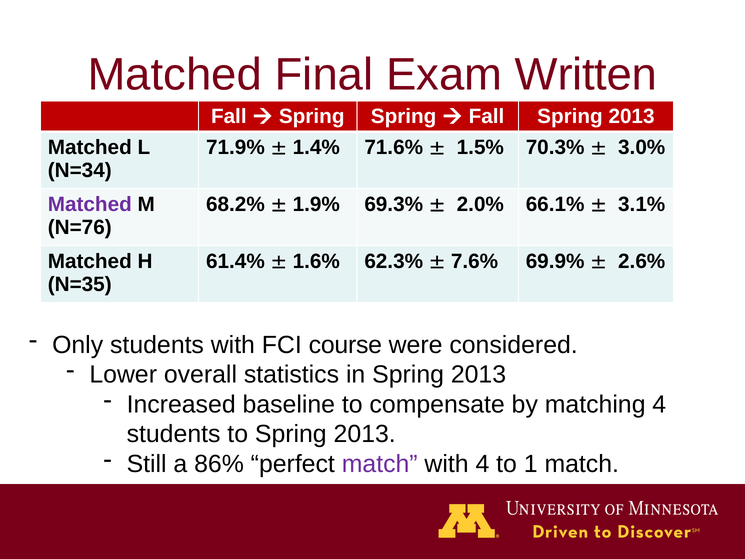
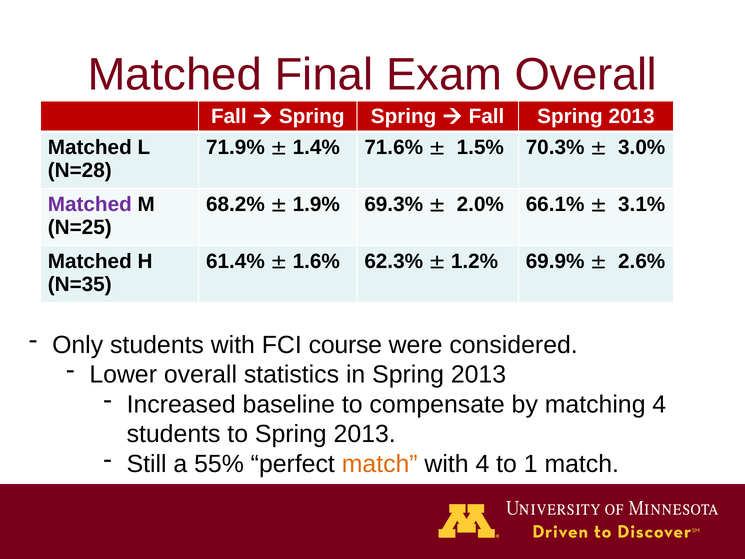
Exam Written: Written -> Overall
N=34: N=34 -> N=28
N=76: N=76 -> N=25
7.6%: 7.6% -> 1.2%
86%: 86% -> 55%
match at (380, 464) colour: purple -> orange
